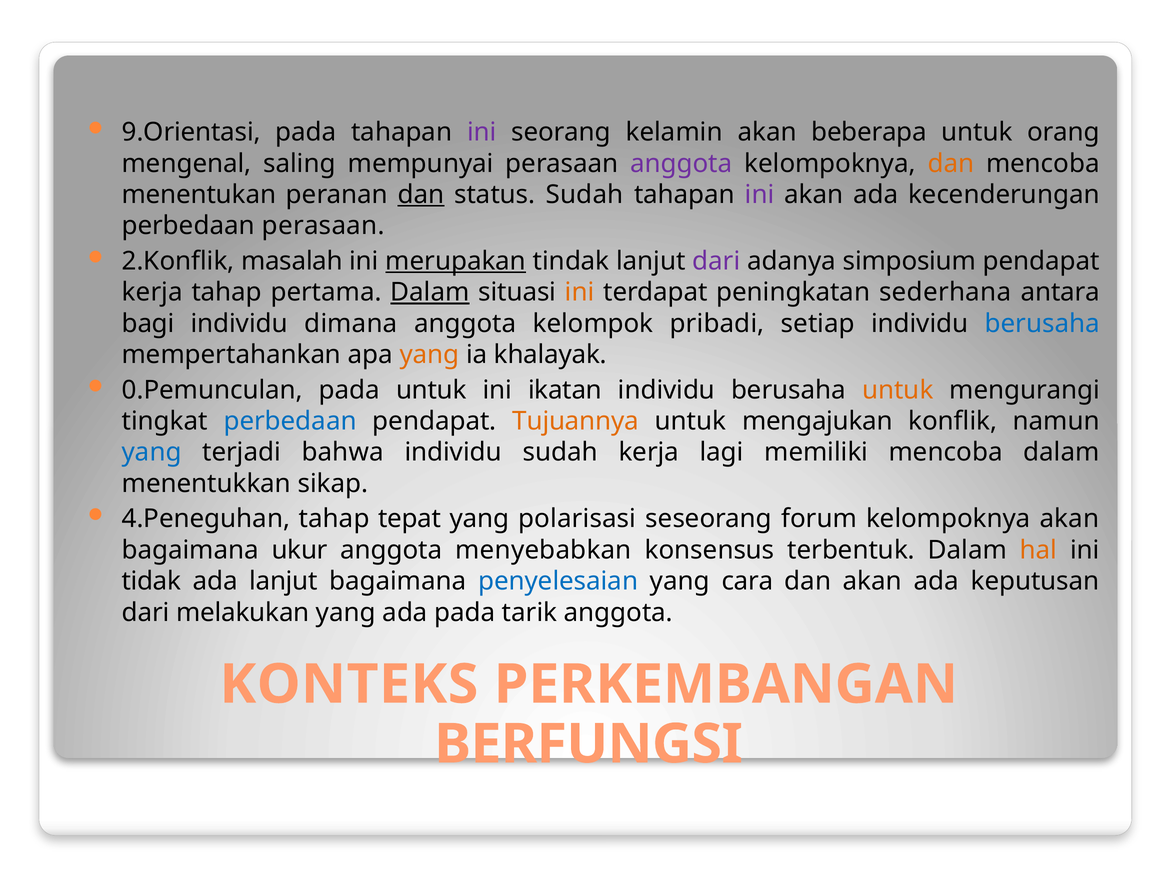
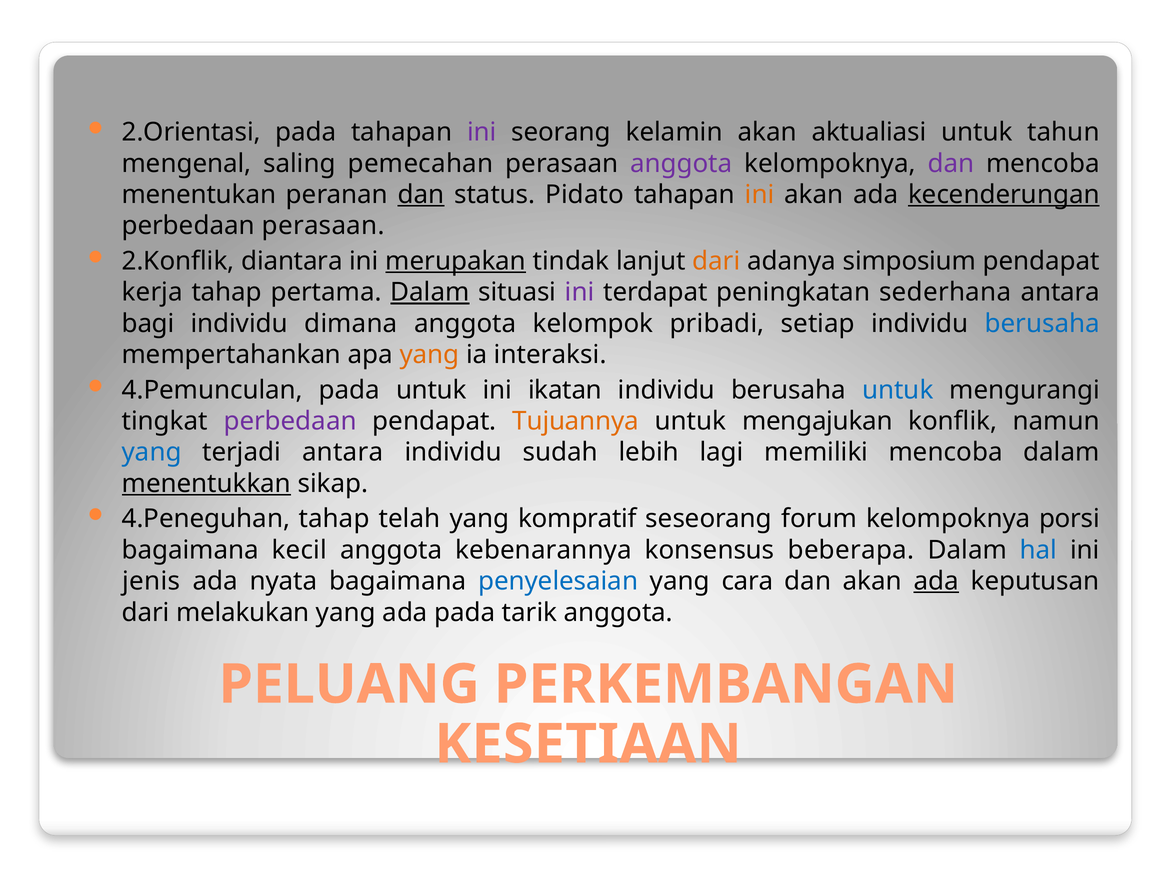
9.Orientasi: 9.Orientasi -> 2.Orientasi
beberapa: beberapa -> aktualiasi
orang: orang -> tahun
mempunyai: mempunyai -> pemecahan
dan at (951, 164) colour: orange -> purple
status Sudah: Sudah -> Pidato
ini at (760, 195) colour: purple -> orange
kecenderungan underline: none -> present
masalah: masalah -> diantara
dari at (716, 261) colour: purple -> orange
ini at (580, 292) colour: orange -> purple
khalayak: khalayak -> interaksi
0.Pemunculan: 0.Pemunculan -> 4.Pemunculan
untuk at (898, 390) colour: orange -> blue
perbedaan at (290, 421) colour: blue -> purple
terjadi bahwa: bahwa -> antara
sudah kerja: kerja -> lebih
menentukkan underline: none -> present
tepat: tepat -> telah
polarisasi: polarisasi -> kompratif
kelompoknya akan: akan -> porsi
ukur: ukur -> kecil
menyebabkan: menyebabkan -> kebenarannya
terbentuk: terbentuk -> beberapa
hal colour: orange -> blue
tidak: tidak -> jenis
ada lanjut: lanjut -> nyata
ada at (936, 581) underline: none -> present
KONTEKS: KONTEKS -> PELUANG
BERFUNGSI: BERFUNGSI -> KESETIAAN
